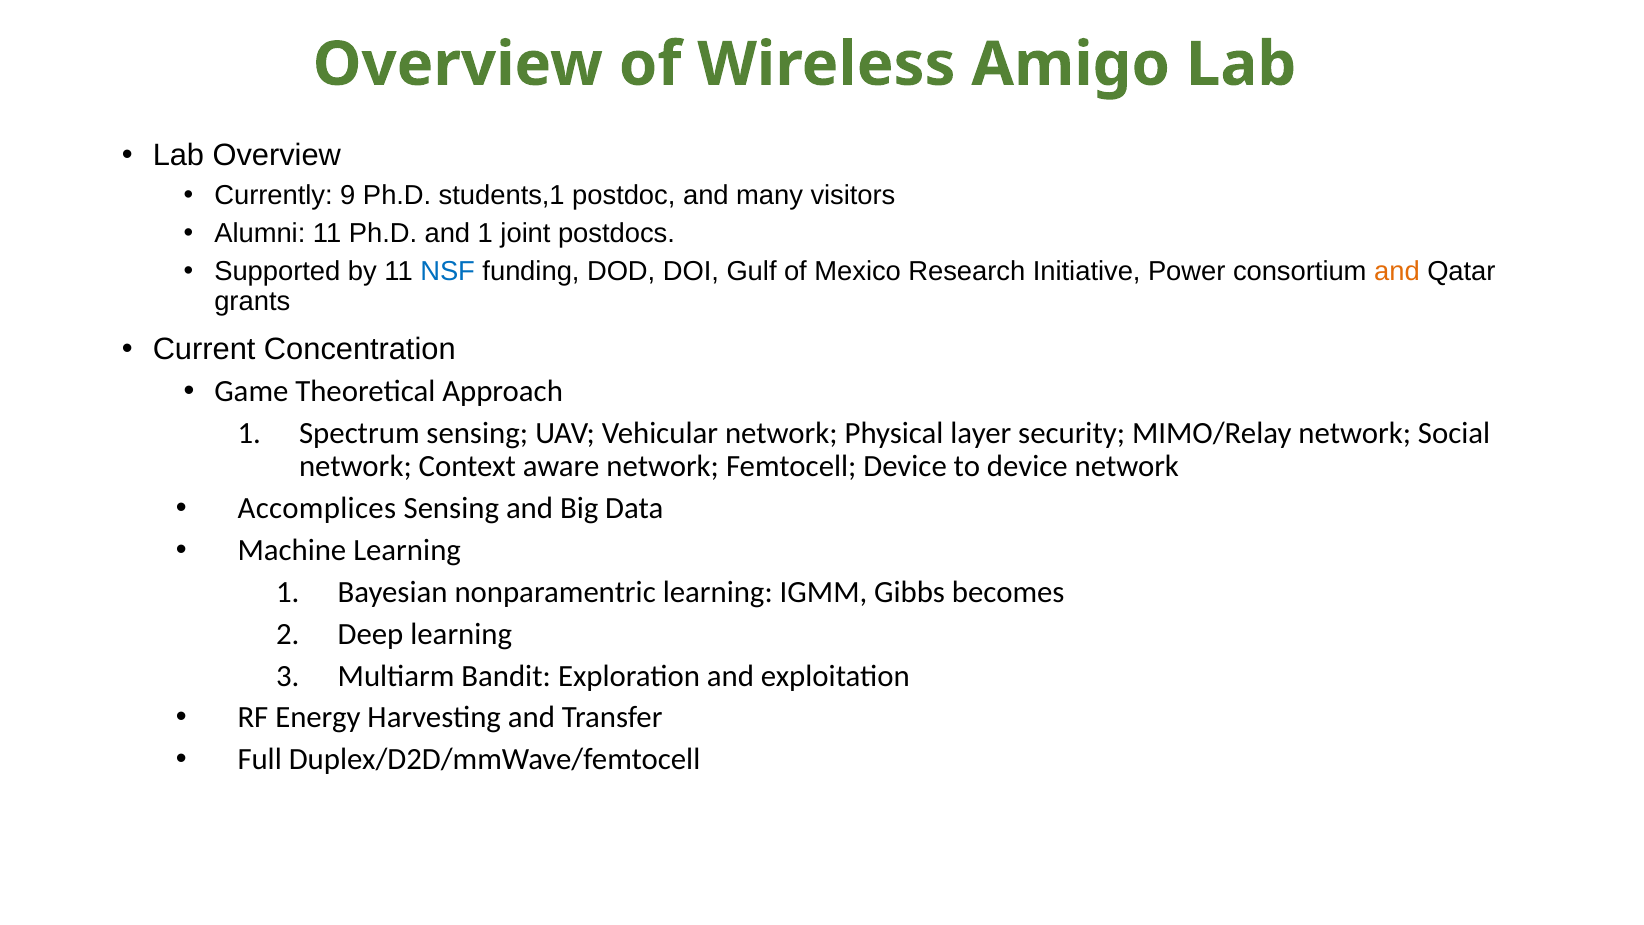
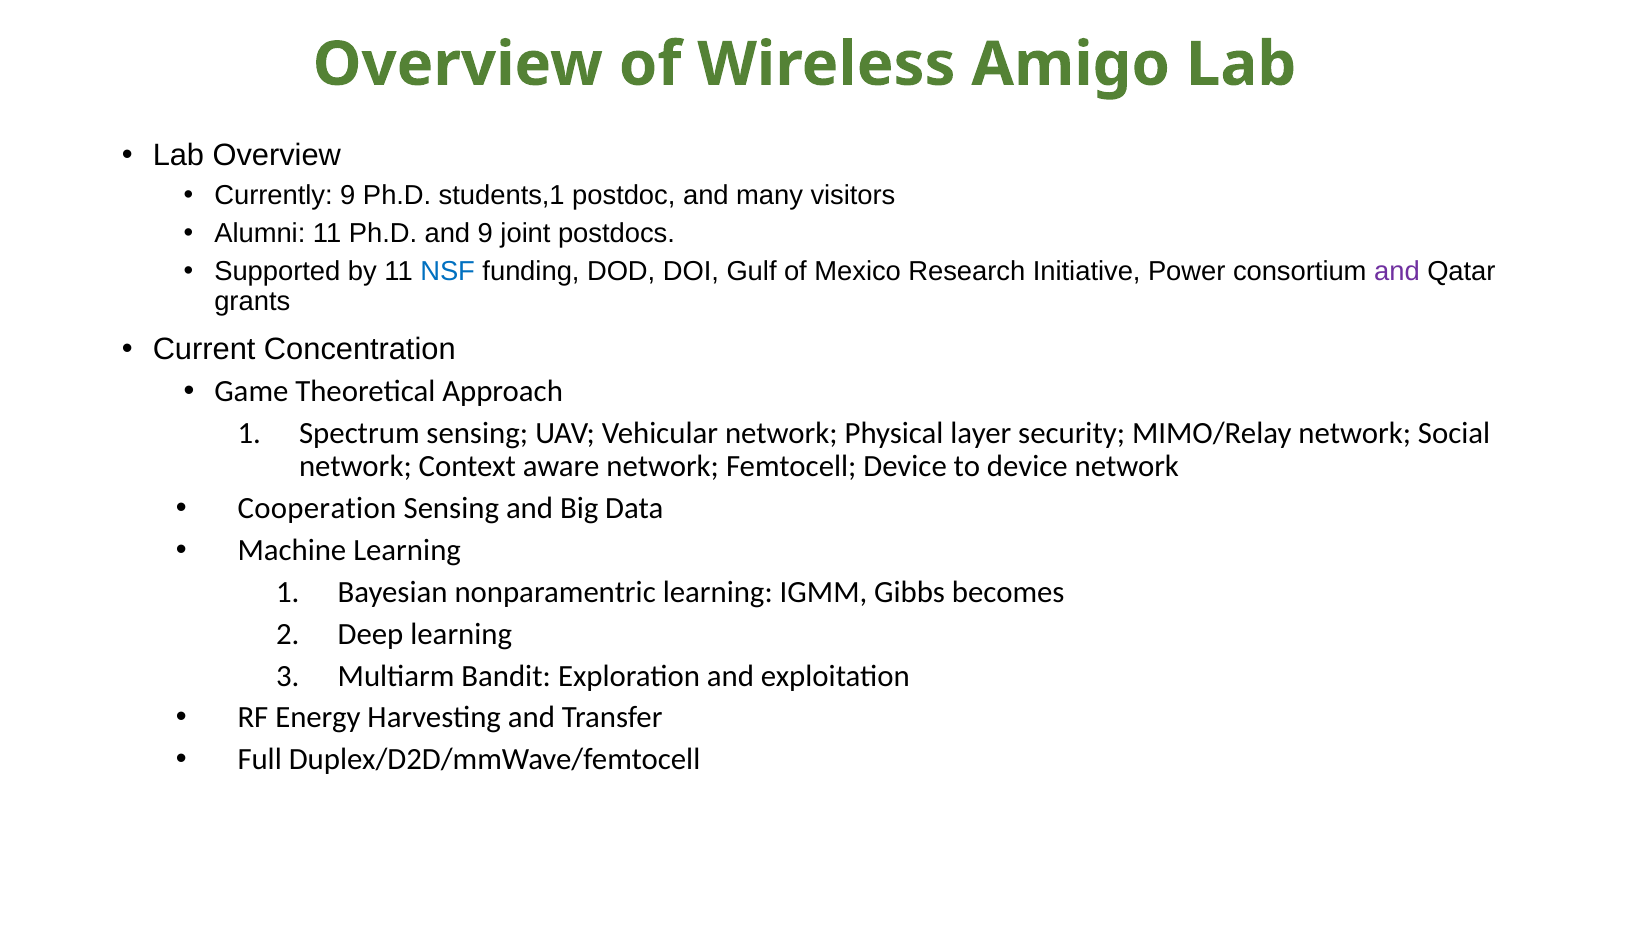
and 1: 1 -> 9
and at (1397, 271) colour: orange -> purple
Accomplices: Accomplices -> Cooperation
